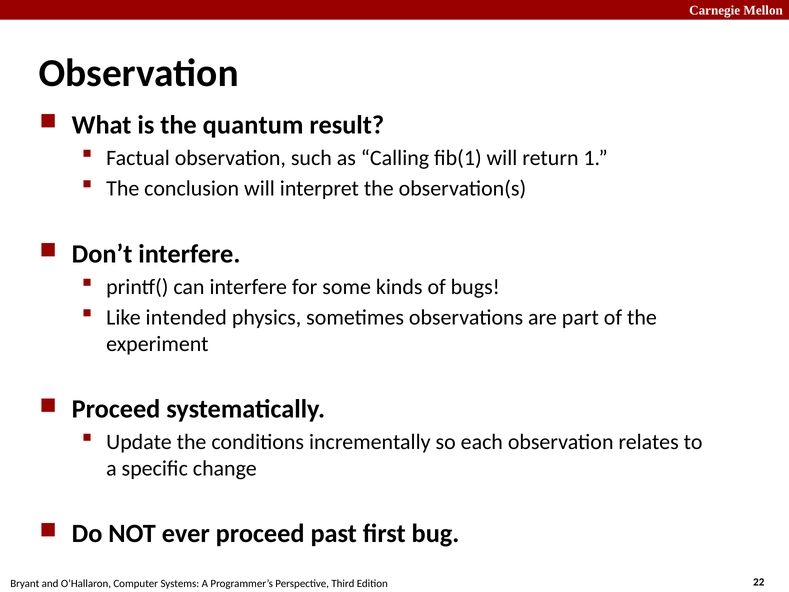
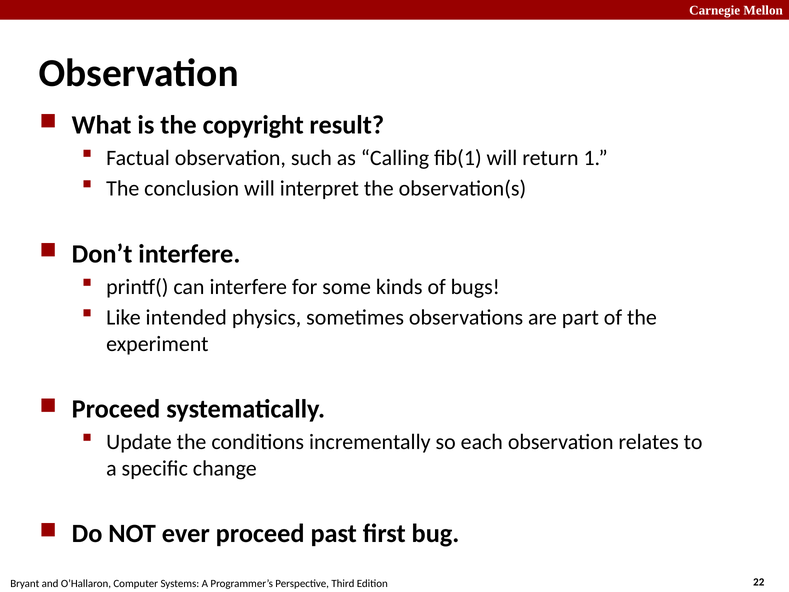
quantum: quantum -> copyright
